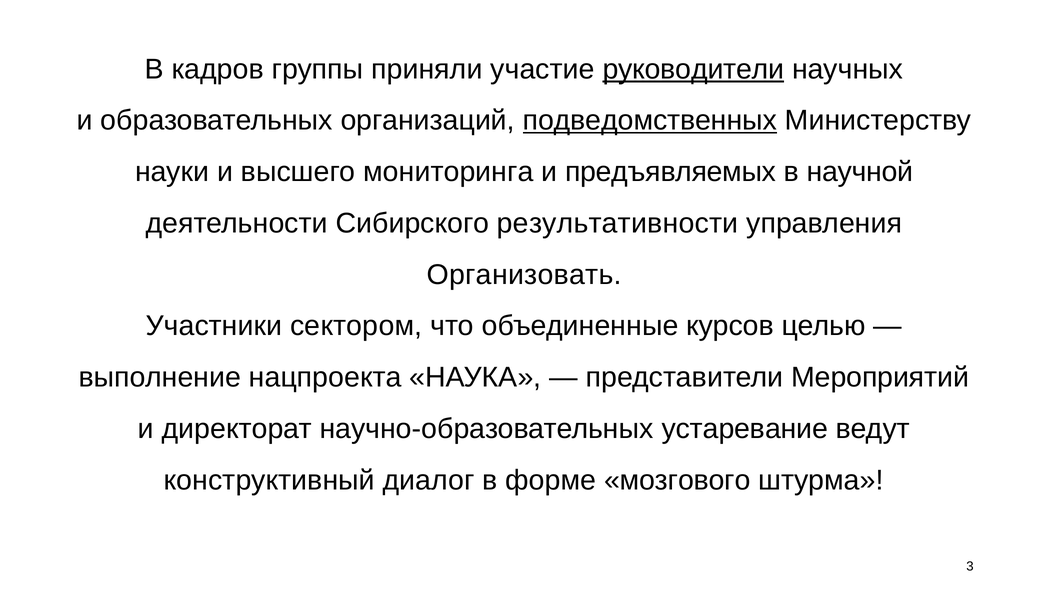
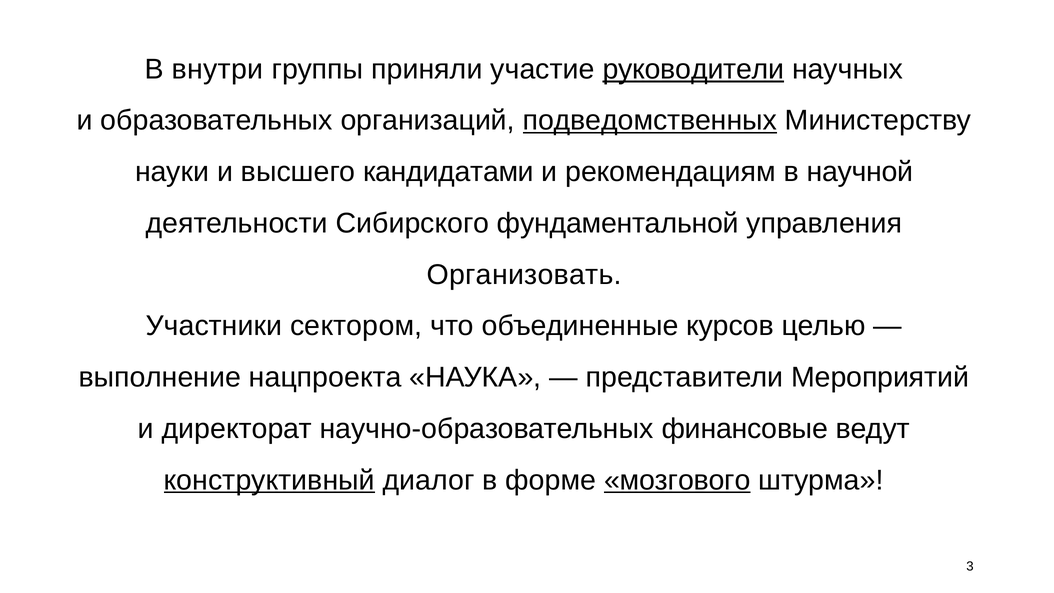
кадров: кадров -> внутри
мониторинга: мониторинга -> кандидатами
предъявляемых: предъявляемых -> рекомендациям
результативности: результативности -> фундаментальной
устаревание: устаревание -> финансовые
конструктивный underline: none -> present
мозгового underline: none -> present
